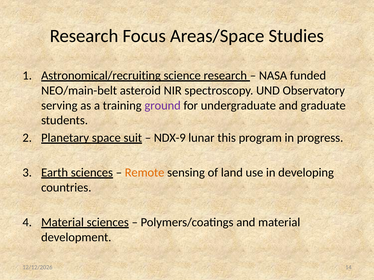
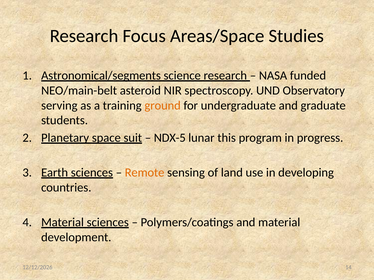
Astronomical/recruiting: Astronomical/recruiting -> Astronomical/segments
ground colour: purple -> orange
NDX-9: NDX-9 -> NDX-5
